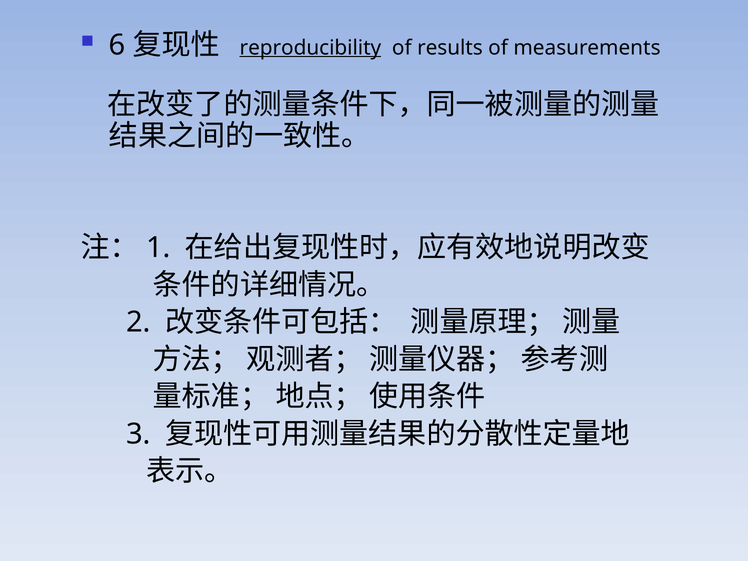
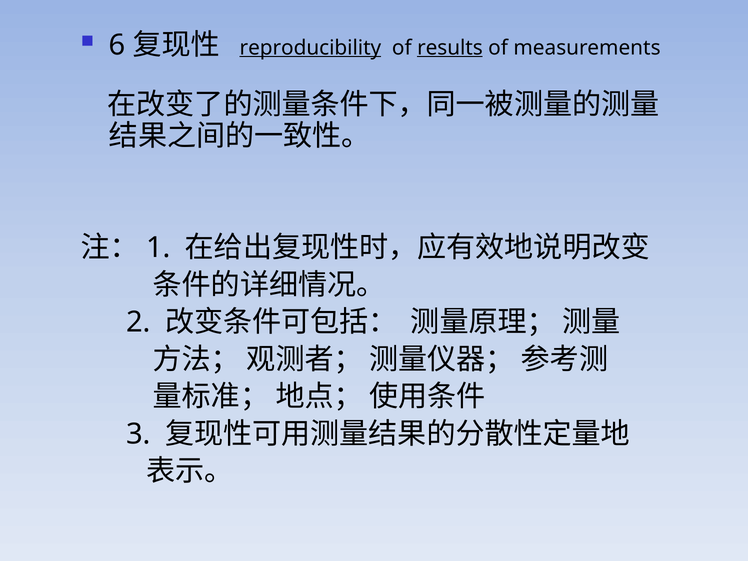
results underline: none -> present
